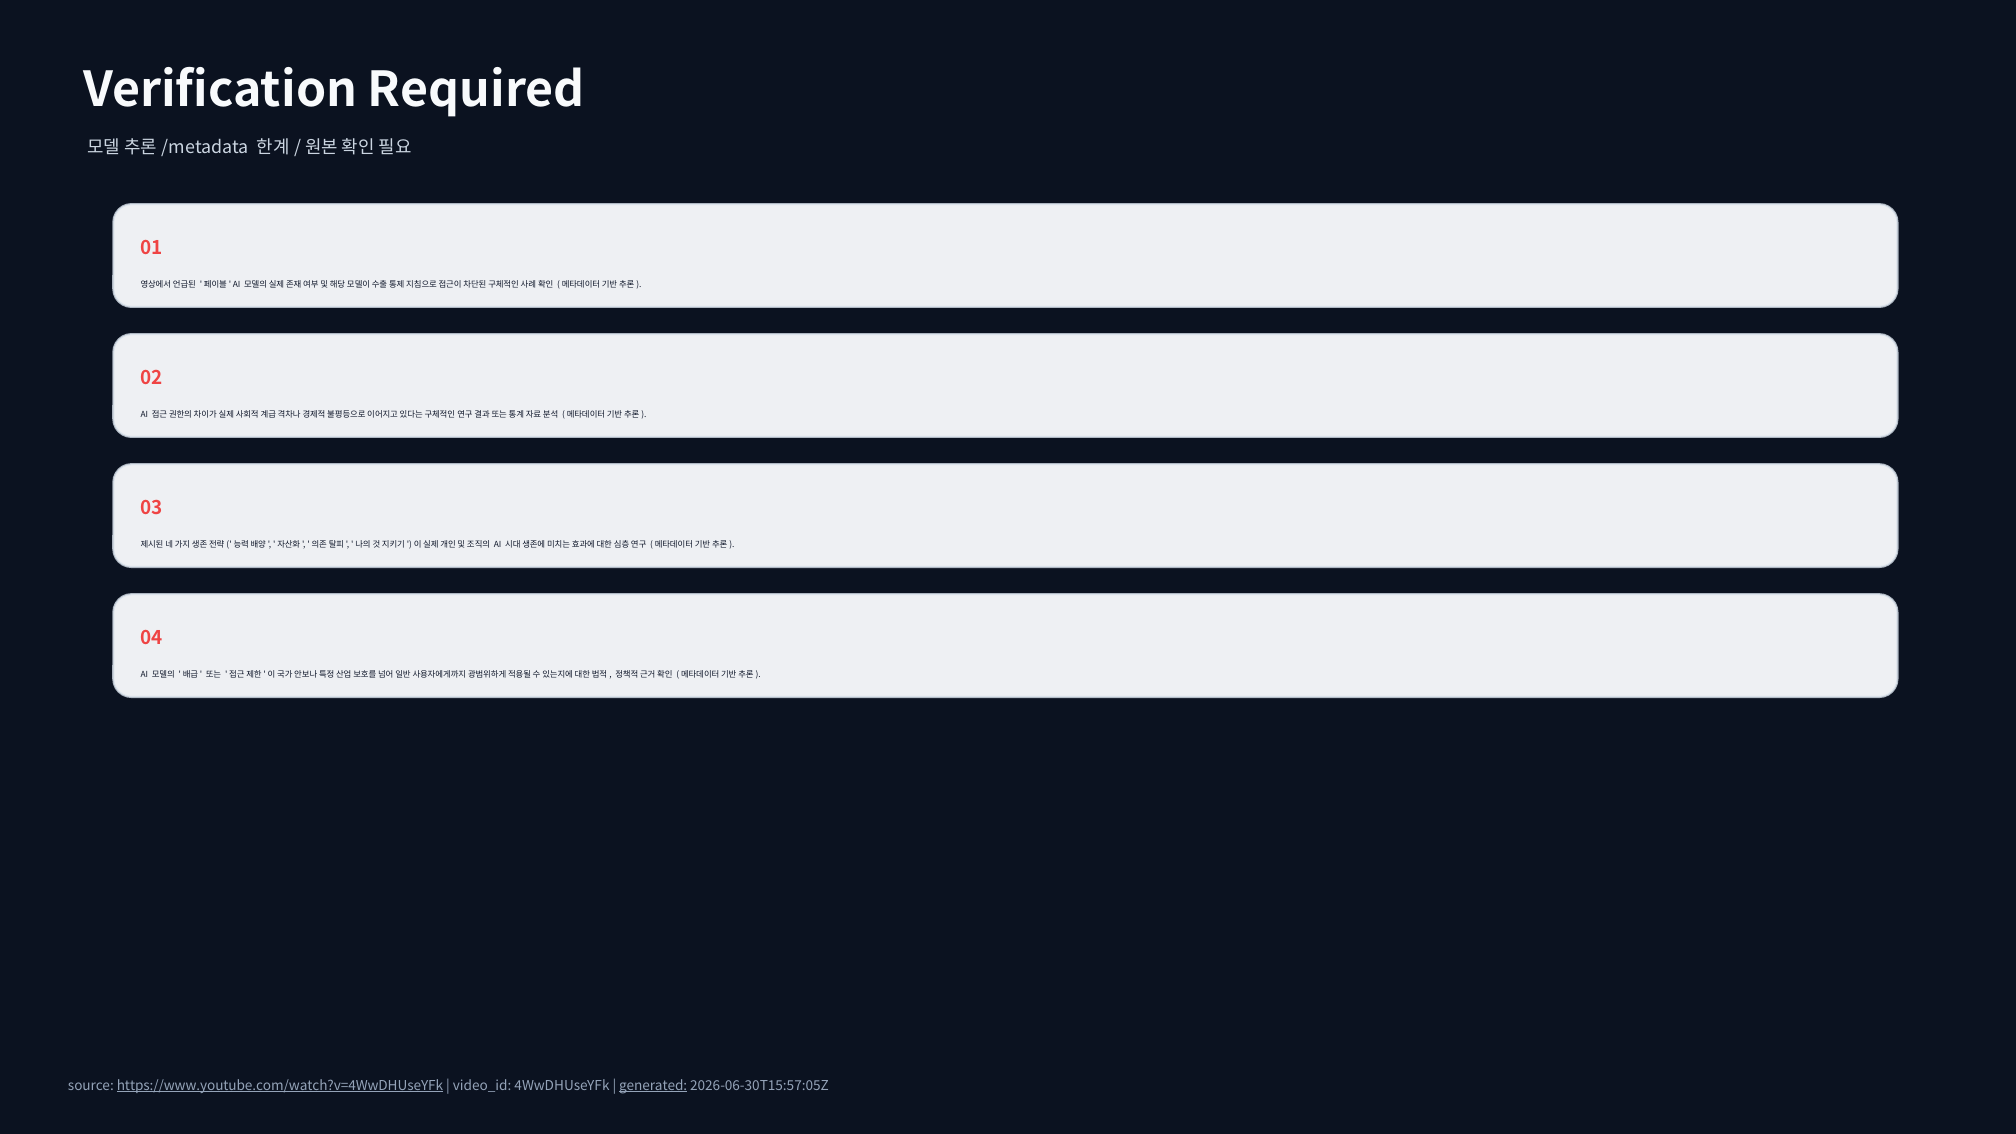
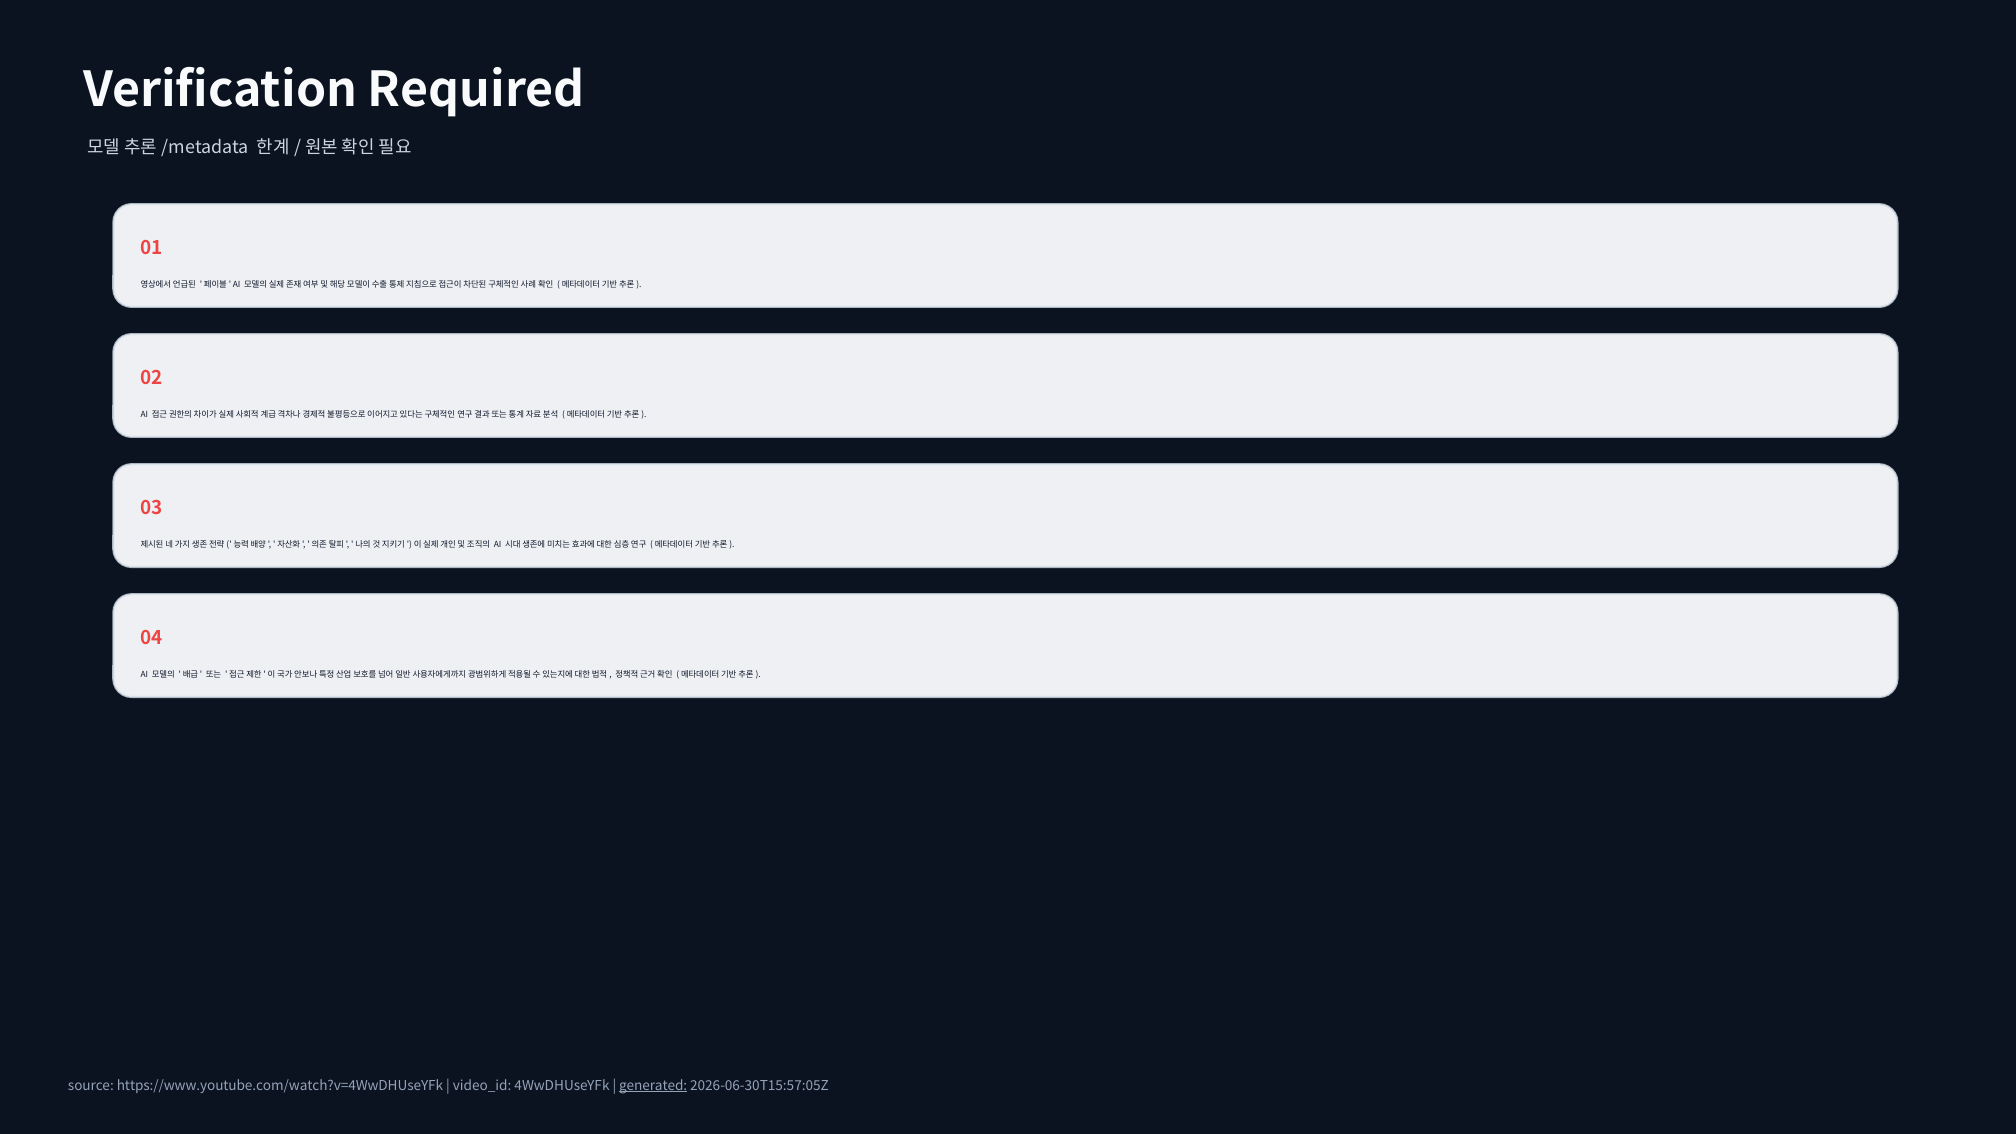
https://www.youtube.com/watch?v=4WwDHUseYFk underline: present -> none
